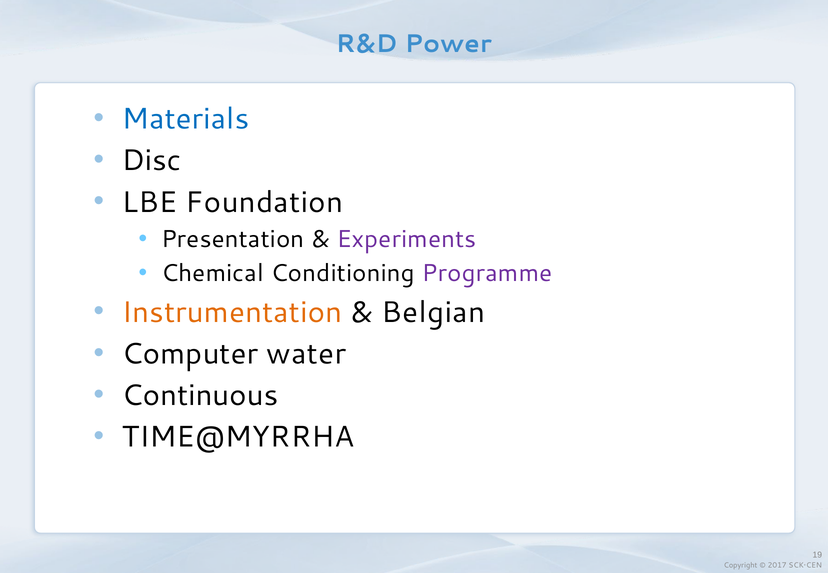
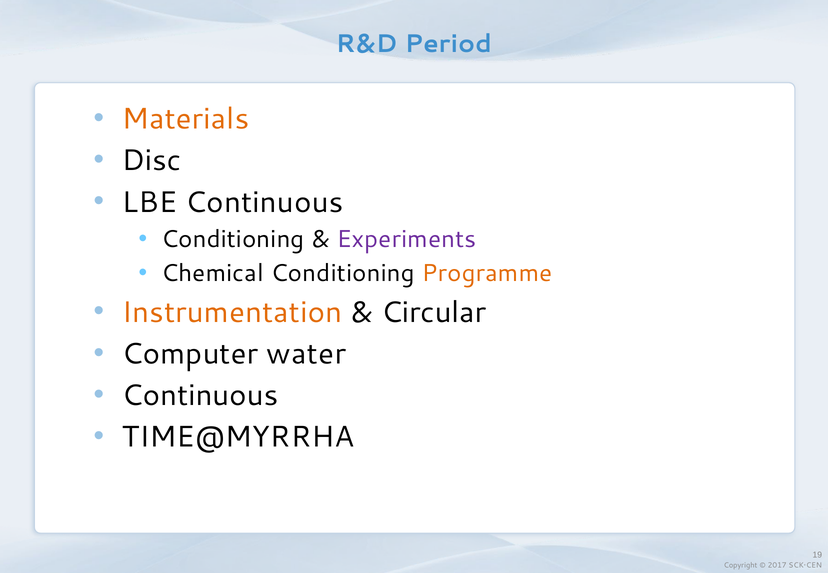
Power: Power -> Period
Materials colour: blue -> orange
LBE Foundation: Foundation -> Continuous
Presentation at (233, 239): Presentation -> Conditioning
Programme colour: purple -> orange
Belgian: Belgian -> Circular
